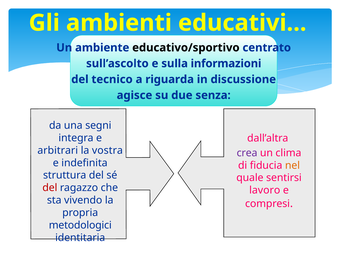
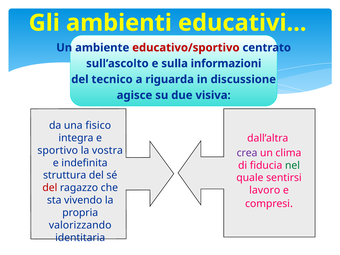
educativo/sportivo colour: black -> red
senza: senza -> visiva
segni: segni -> fisico
arbitrari: arbitrari -> sportivo
nel colour: orange -> green
metodologici: metodologici -> valorizzando
